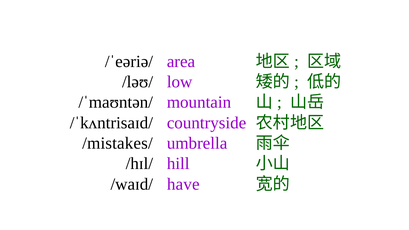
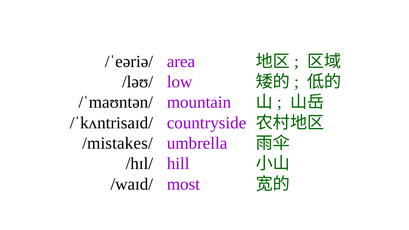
have: have -> most
